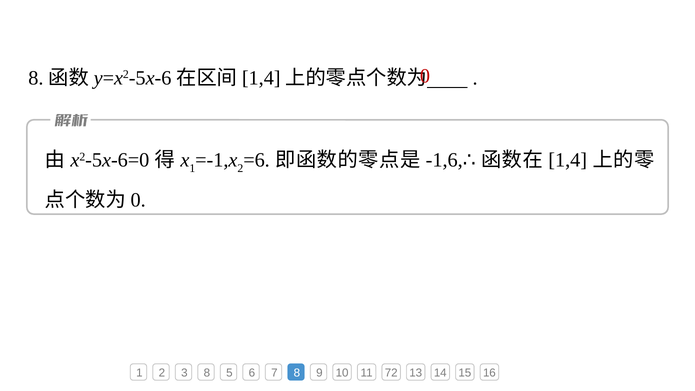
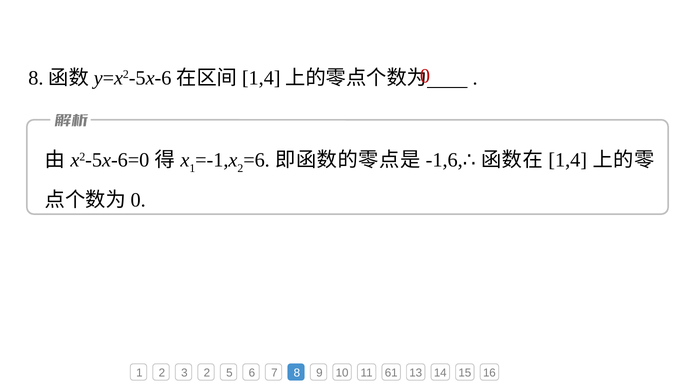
3 8: 8 -> 2
72: 72 -> 61
